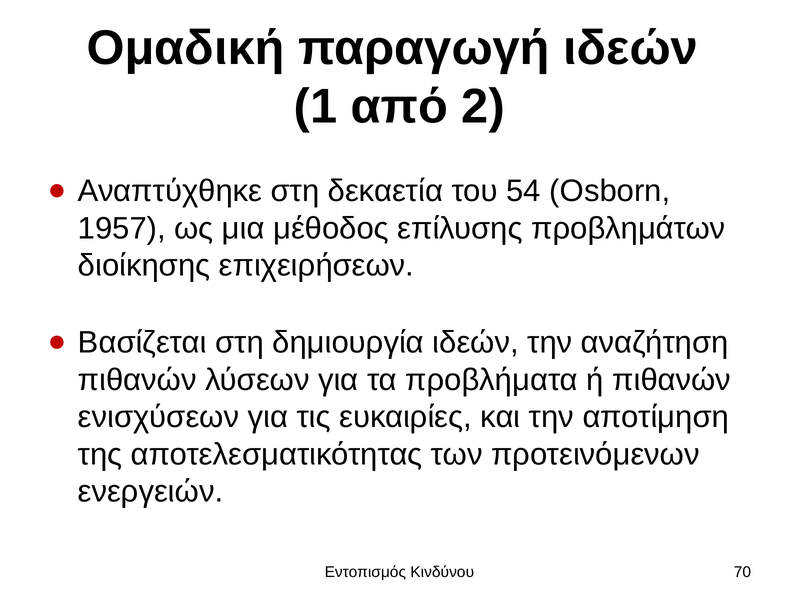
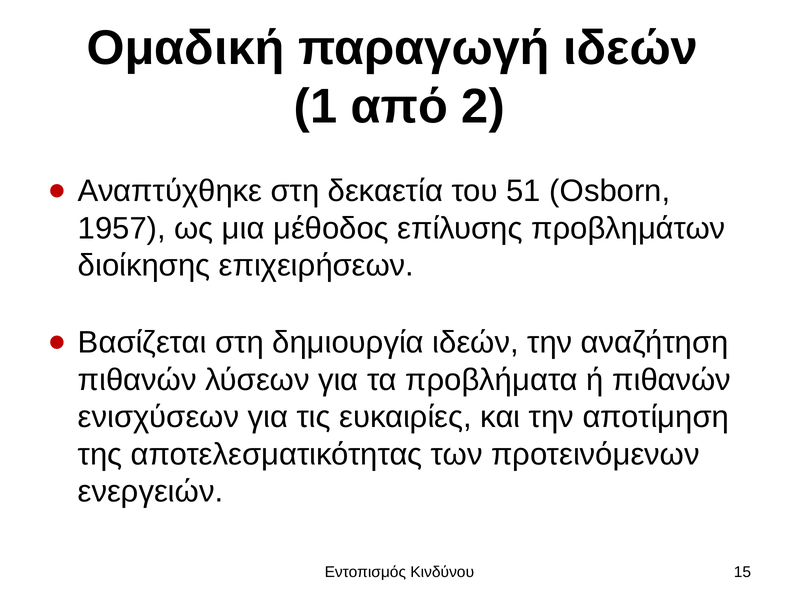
54: 54 -> 51
70: 70 -> 15
